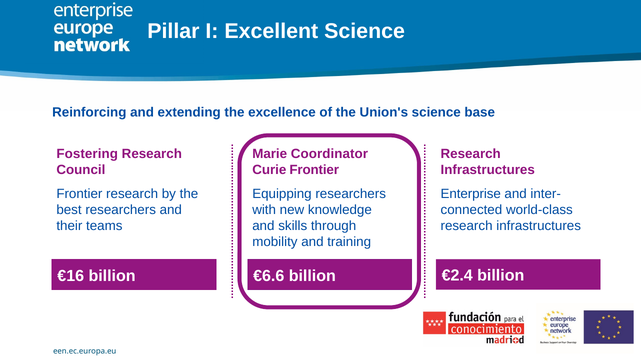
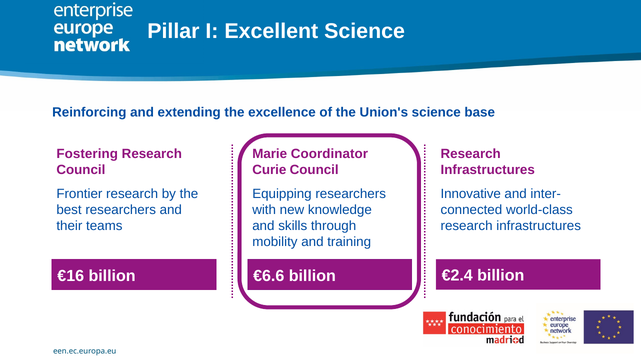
Curie Frontier: Frontier -> Council
Enterprise: Enterprise -> Innovative
